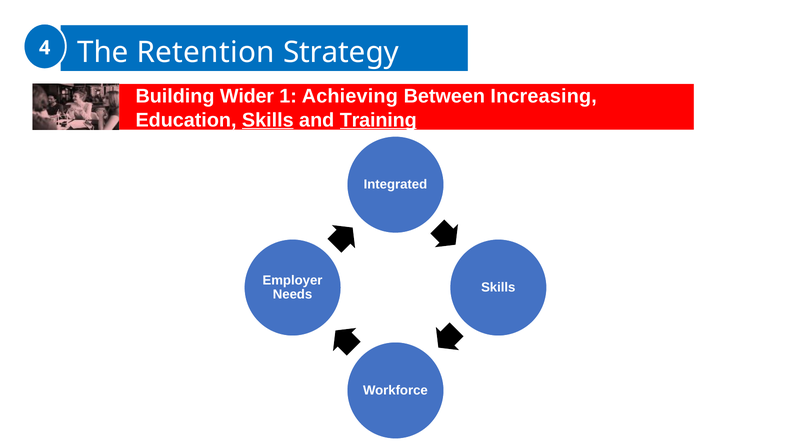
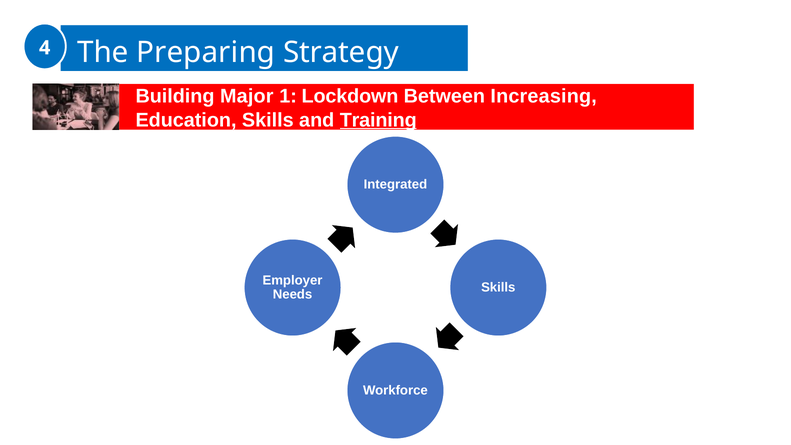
Retention: Retention -> Preparing
Wider: Wider -> Major
Achieving: Achieving -> Lockdown
Skills at (268, 120) underline: present -> none
